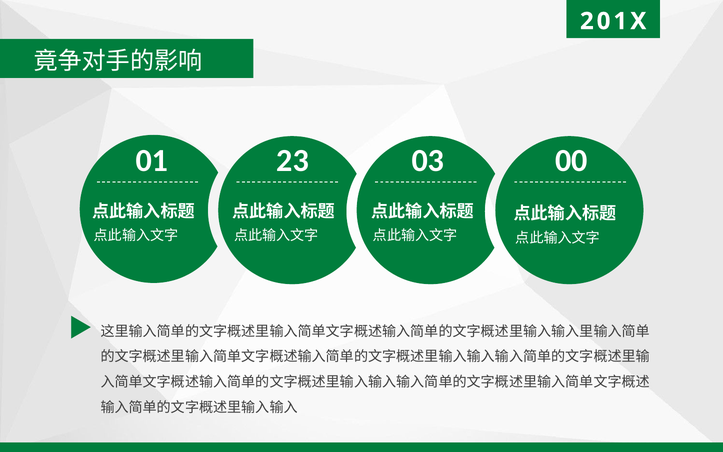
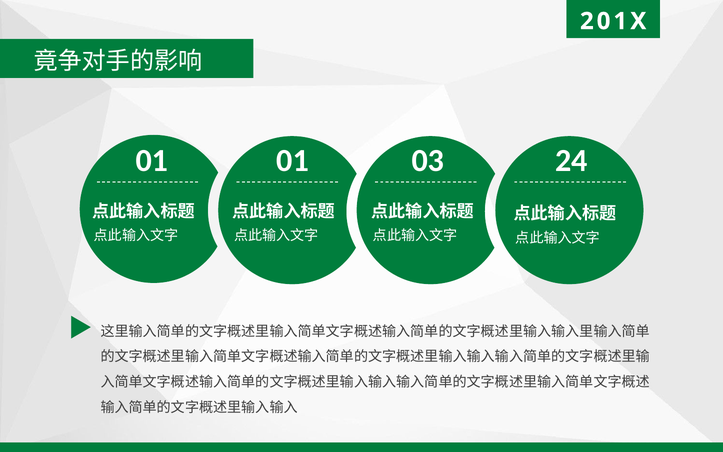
01 23: 23 -> 01
00: 00 -> 24
